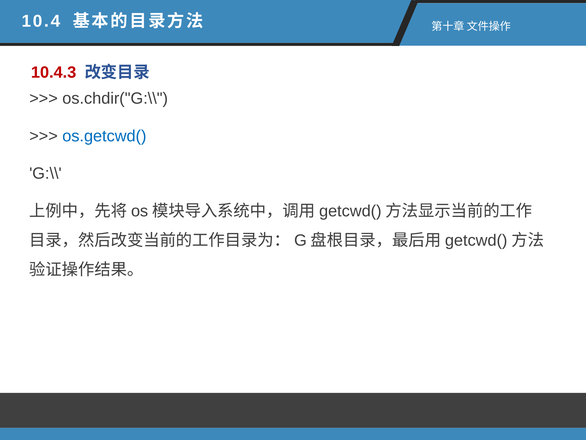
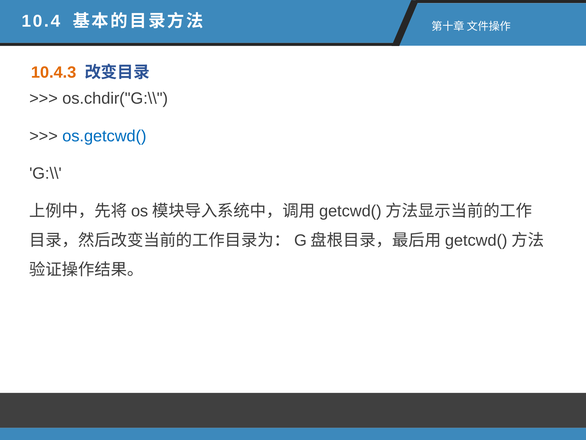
10.4.3 colour: red -> orange
